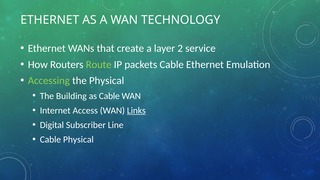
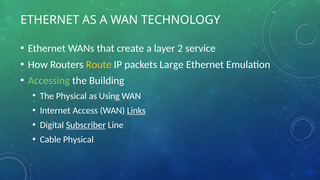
Route colour: light green -> yellow
packets Cable: Cable -> Large
the Physical: Physical -> Building
The Building: Building -> Physical
as Cable: Cable -> Using
Subscriber underline: none -> present
